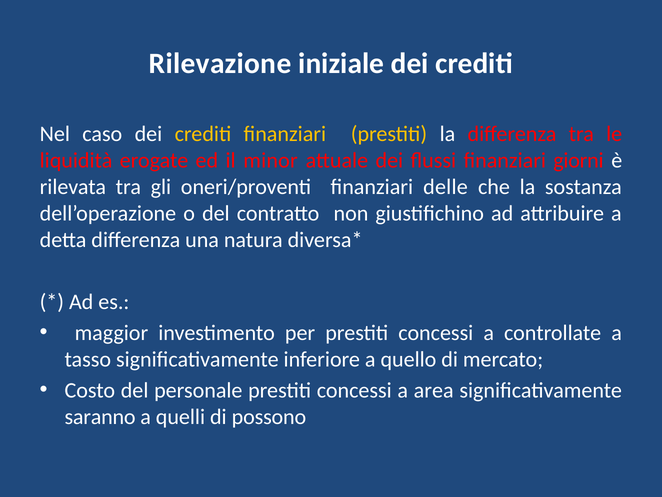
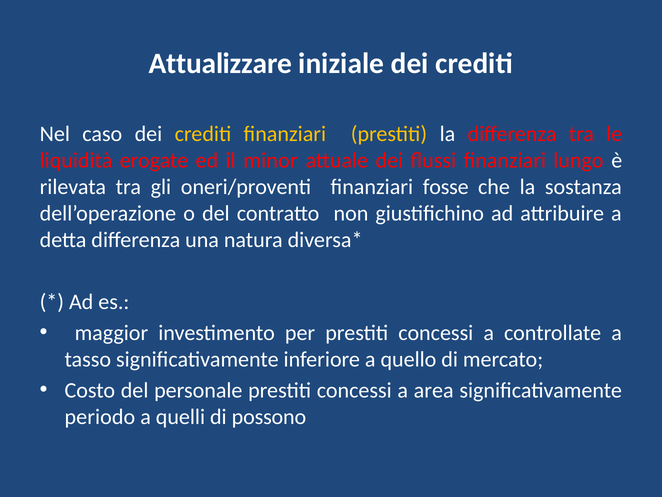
Rilevazione: Rilevazione -> Attualizzare
giorni: giorni -> lungo
delle: delle -> fosse
saranno: saranno -> periodo
